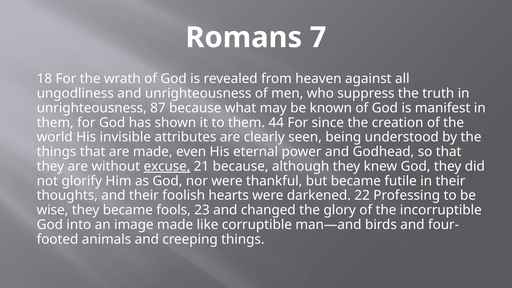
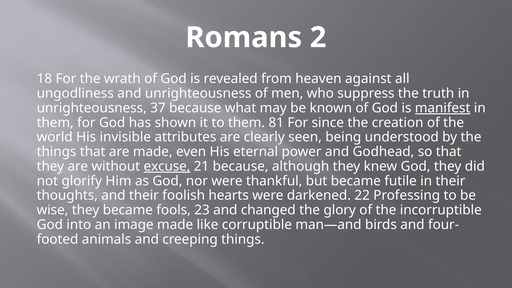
7: 7 -> 2
87: 87 -> 37
manifest underline: none -> present
44: 44 -> 81
